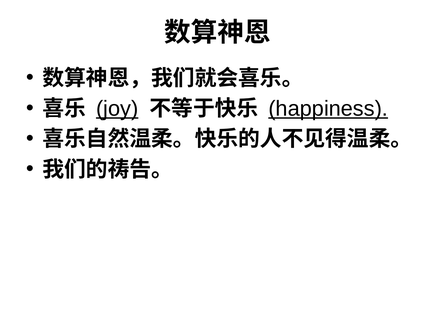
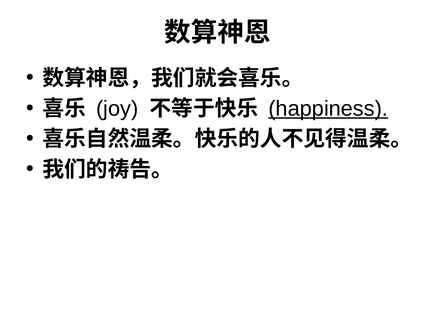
joy underline: present -> none
